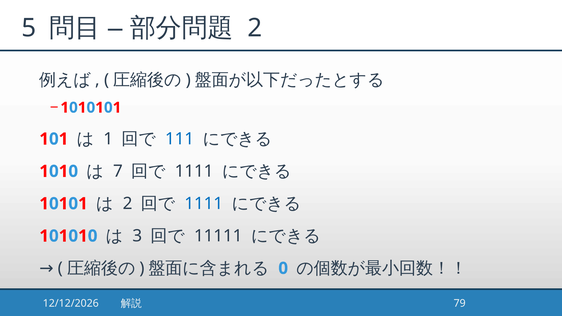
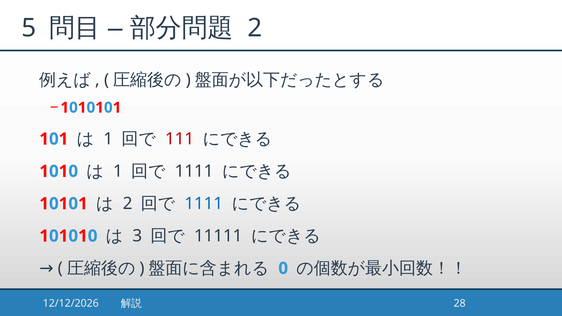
111 colour: blue -> red
7 at (118, 171): 7 -> 1
79: 79 -> 28
